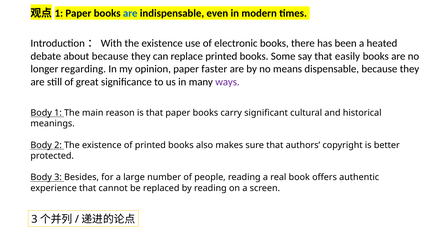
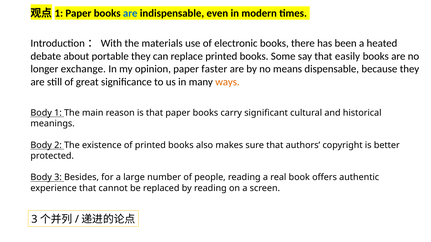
Introduction：With the existence: existence -> materials
about because: because -> portable
regarding: regarding -> exchange
ways colour: purple -> orange
